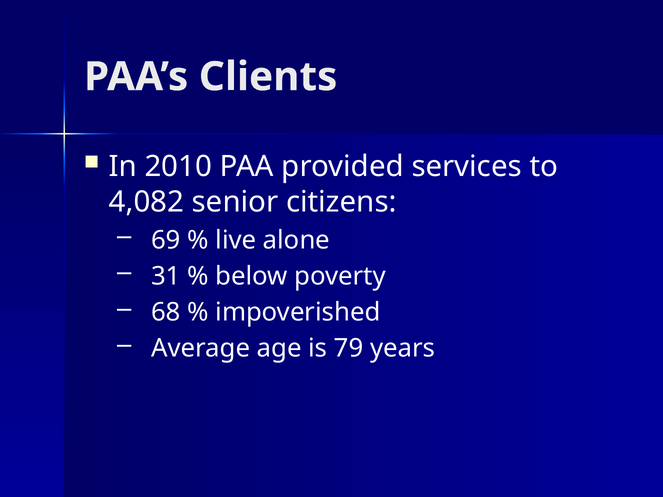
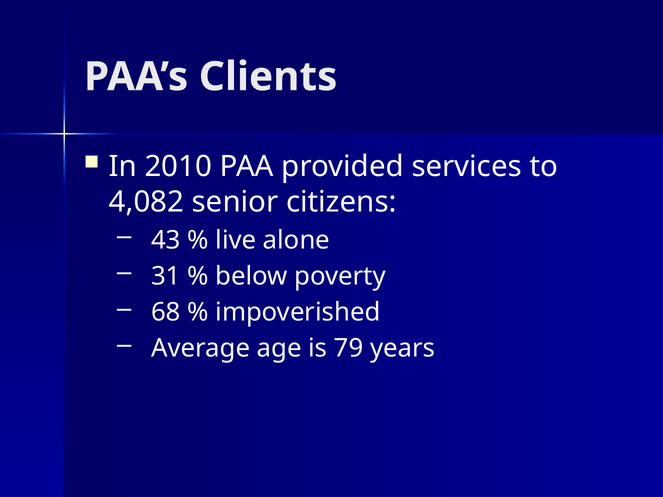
69: 69 -> 43
